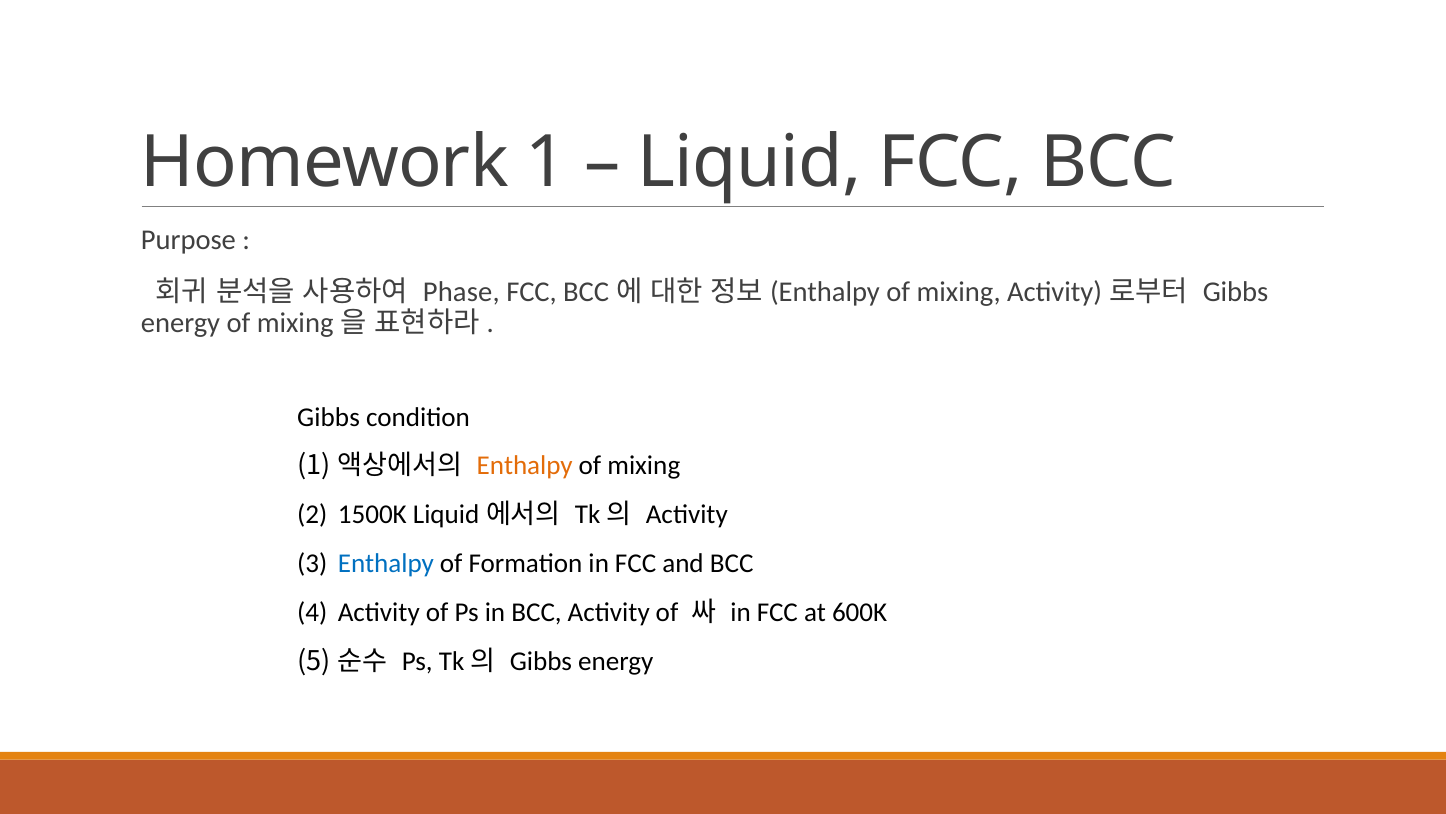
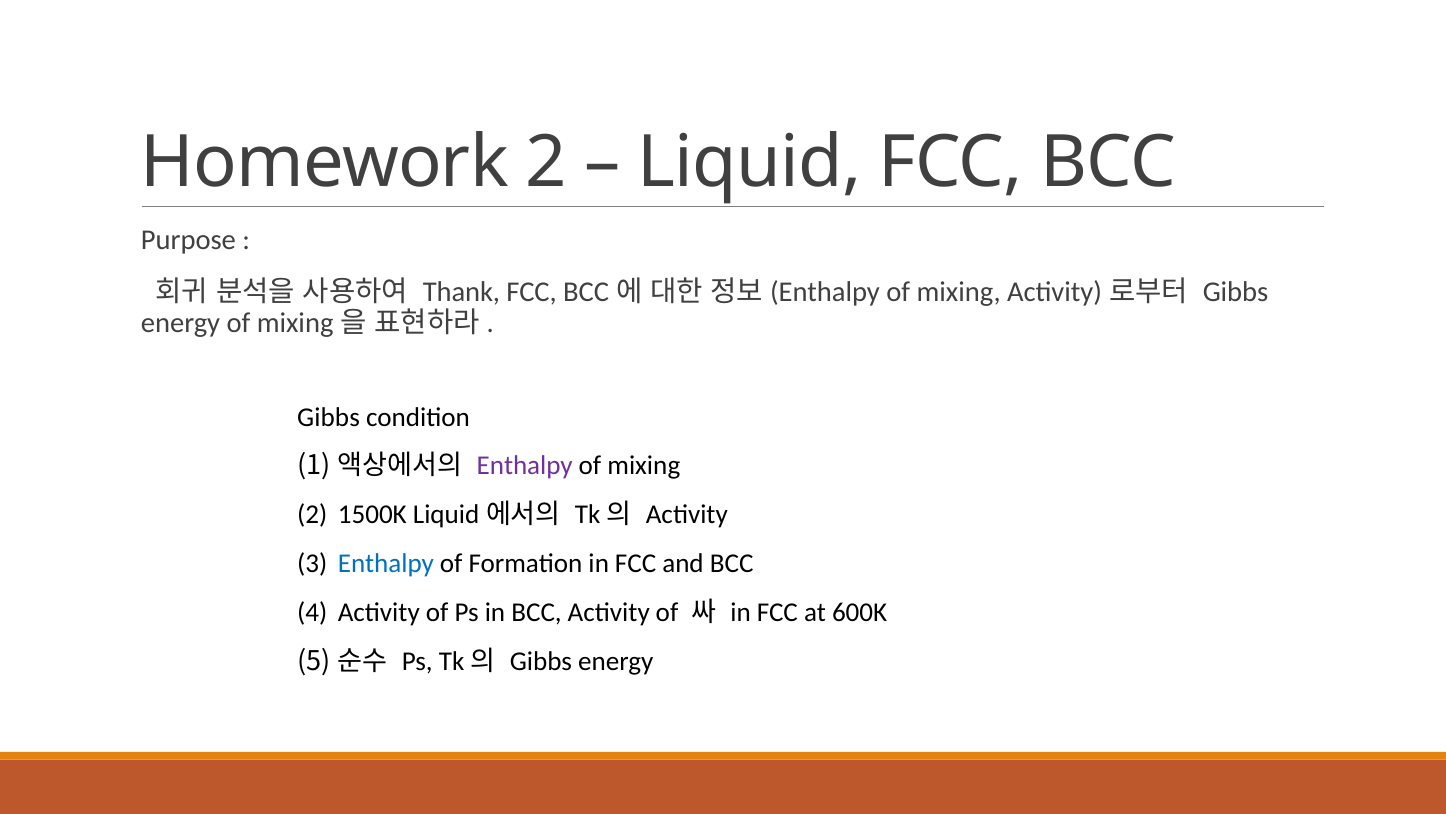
Homework 1: 1 -> 2
Phase: Phase -> Thank
Enthalpy at (525, 466) colour: orange -> purple
